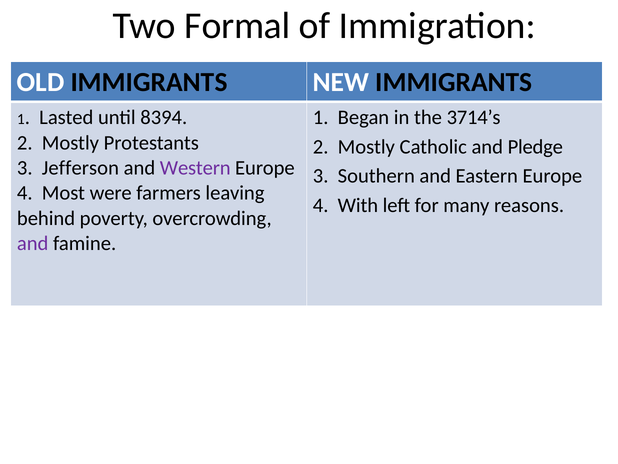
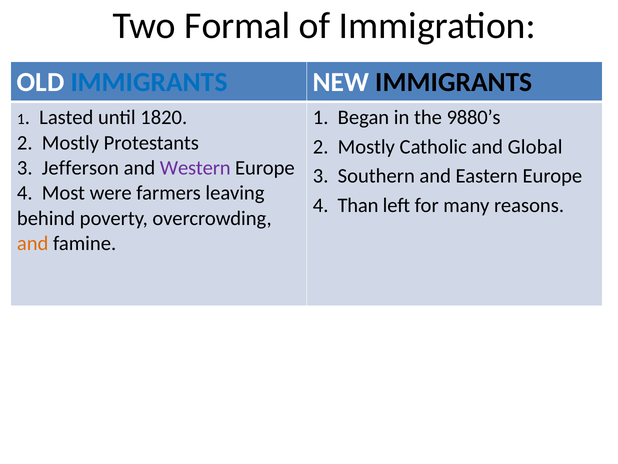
IMMIGRANTS at (149, 82) colour: black -> blue
3714’s: 3714’s -> 9880’s
8394: 8394 -> 1820
Pledge: Pledge -> Global
With: With -> Than
and at (33, 243) colour: purple -> orange
